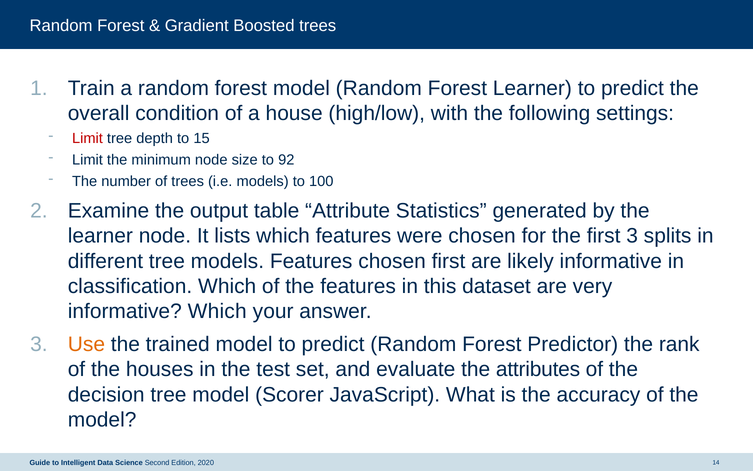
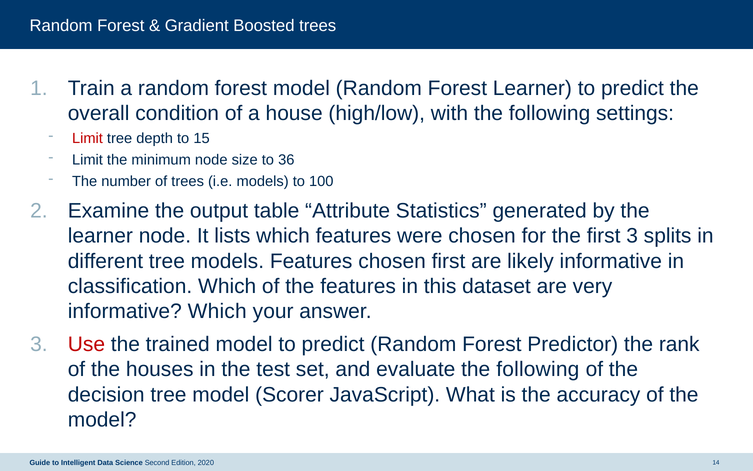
92: 92 -> 36
Use colour: orange -> red
evaluate the attributes: attributes -> following
